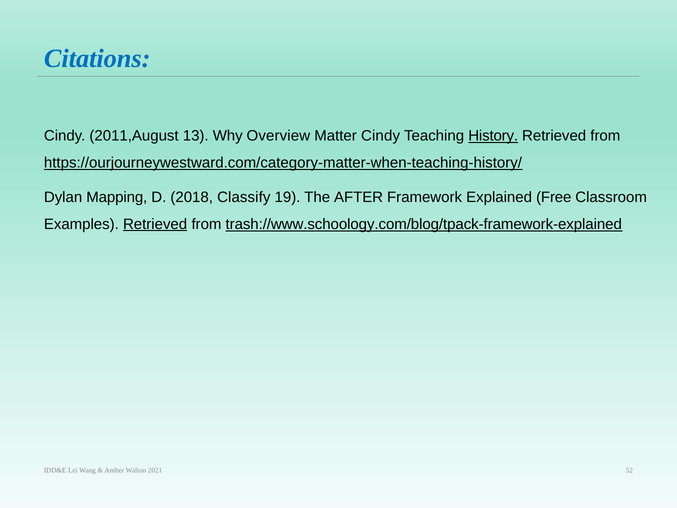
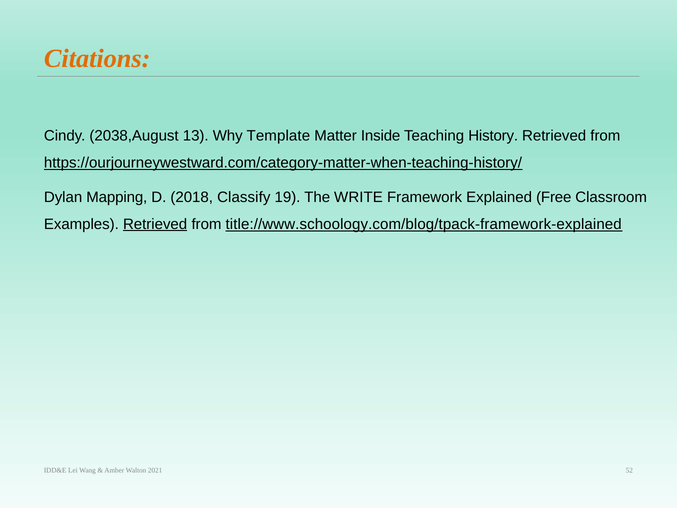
Citations colour: blue -> orange
2011,August: 2011,August -> 2038,August
Overview: Overview -> Template
Matter Cindy: Cindy -> Inside
History underline: present -> none
AFTER: AFTER -> WRITE
trash://www.schoology.com/blog/tpack-framework-explained: trash://www.schoology.com/blog/tpack-framework-explained -> title://www.schoology.com/blog/tpack-framework-explained
